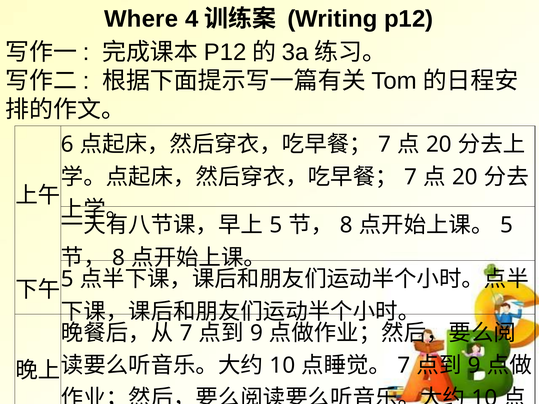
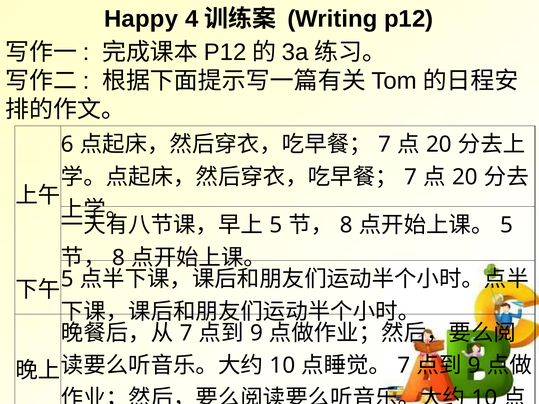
Where: Where -> Happy
